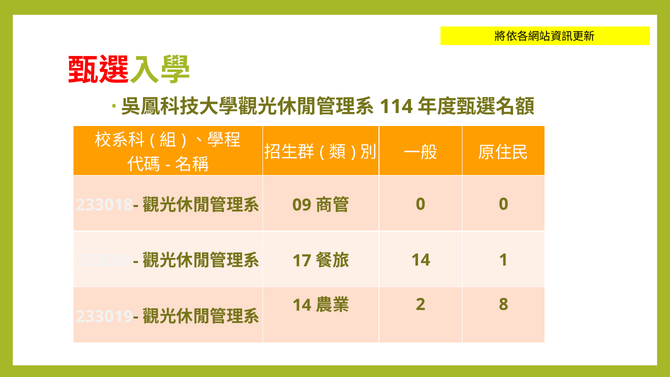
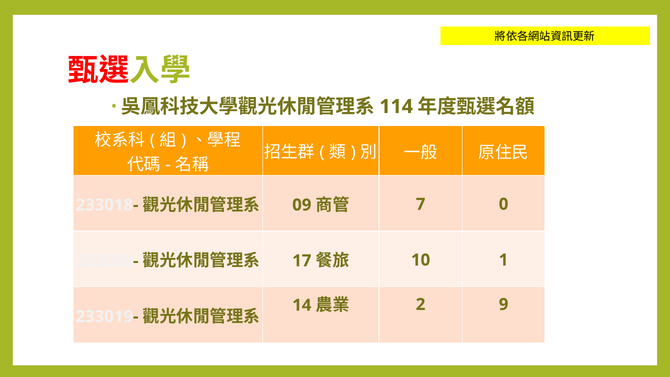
0 at (421, 204): 0 -> 7
14 at (421, 260): 14 -> 10
8: 8 -> 9
